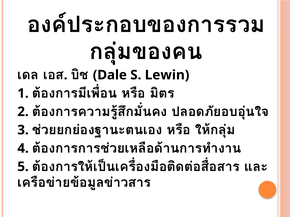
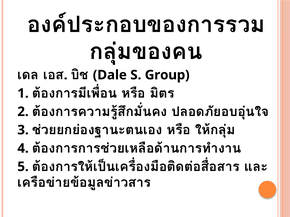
Lewin: Lewin -> Group
